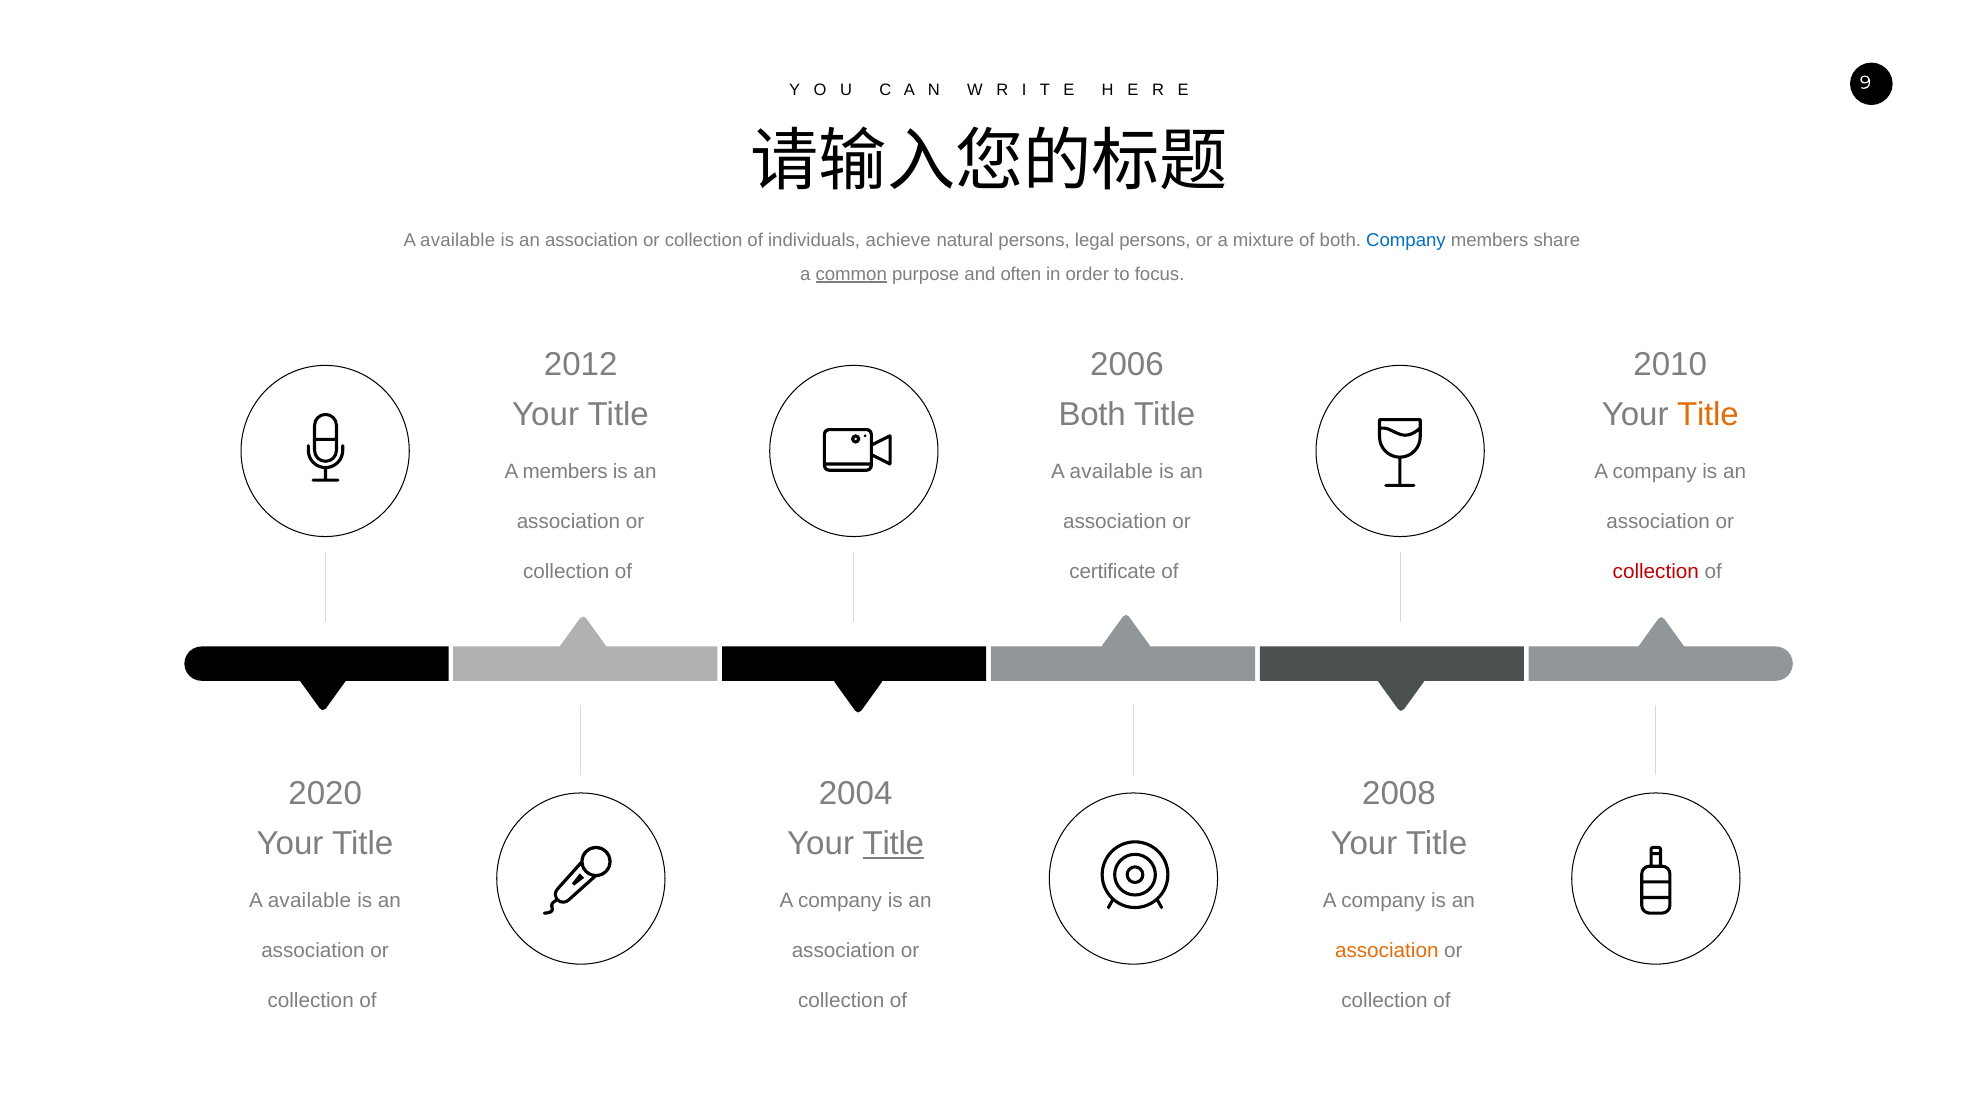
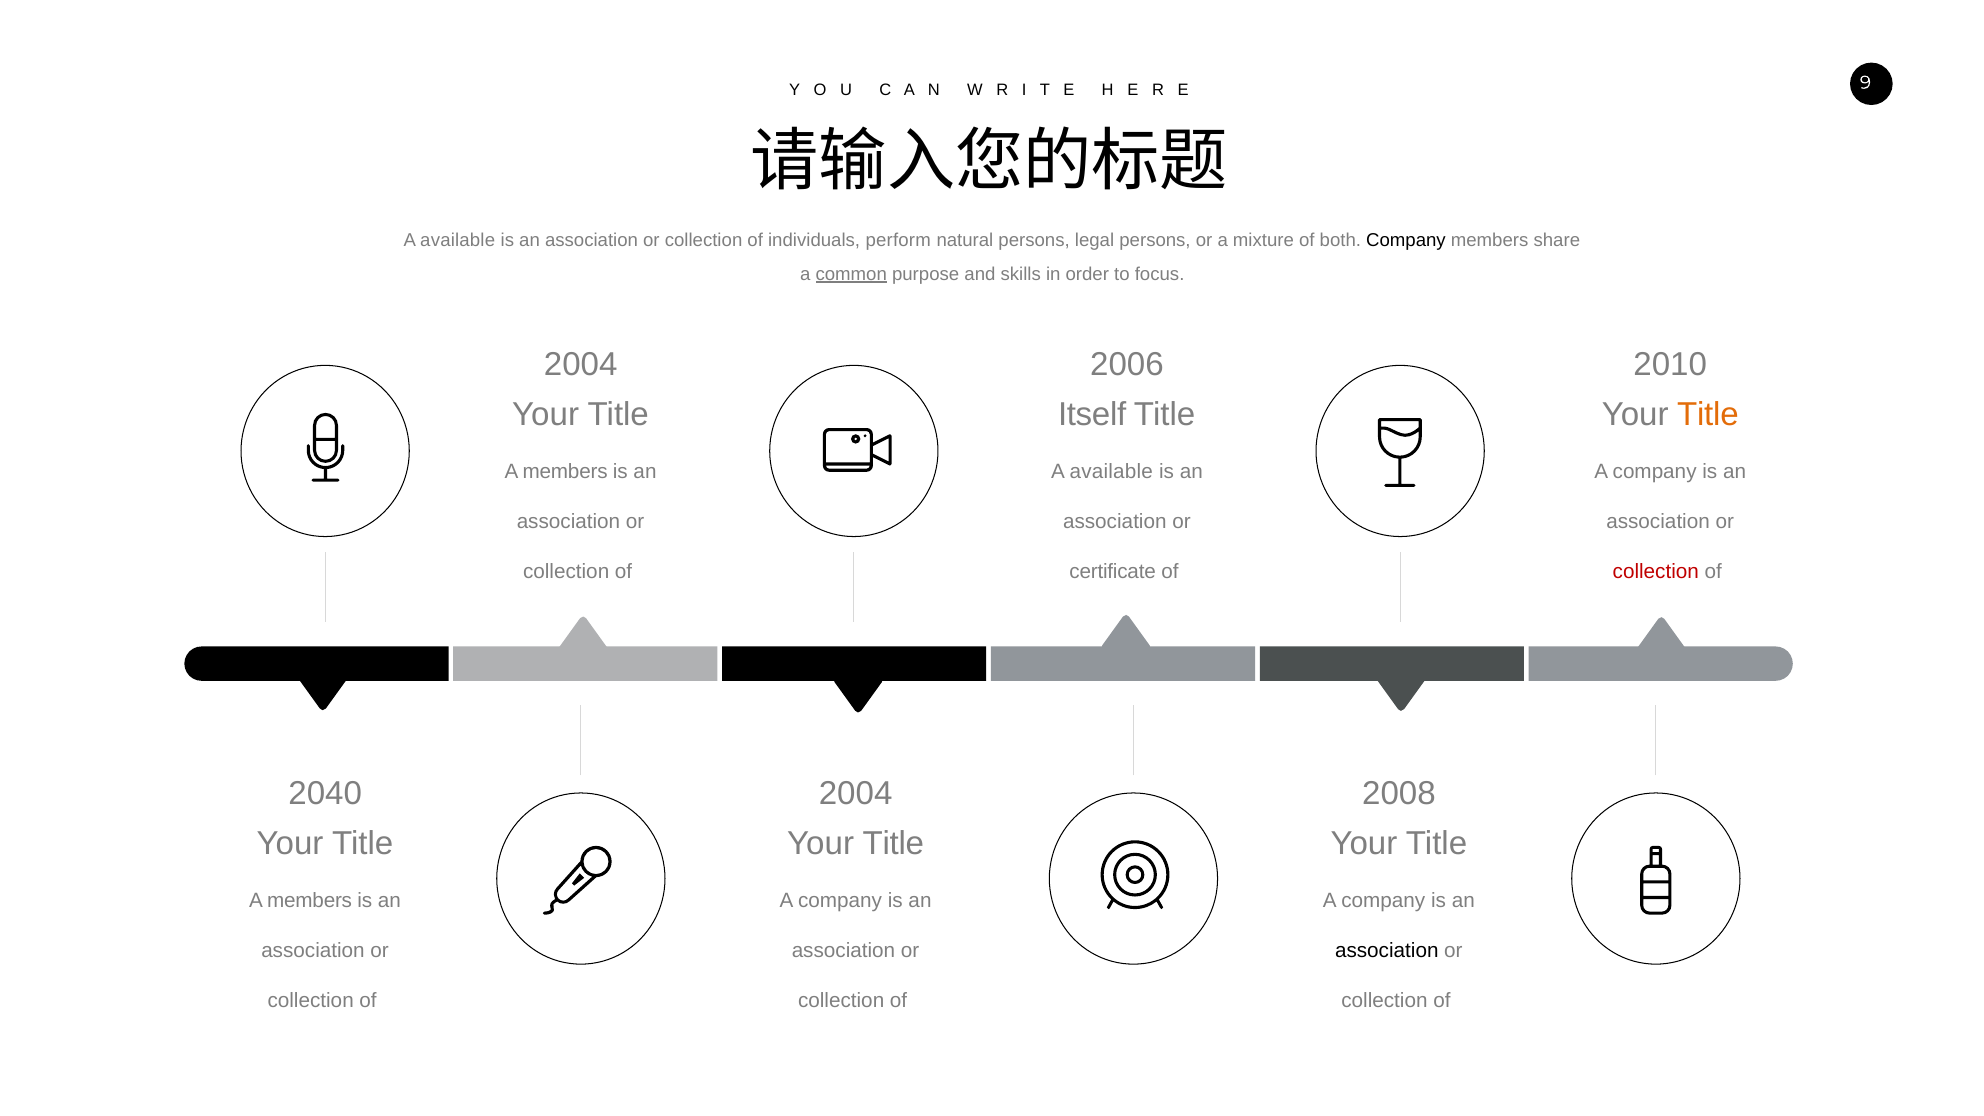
achieve: achieve -> perform
Company at (1406, 241) colour: blue -> black
often: often -> skills
2012 at (581, 365): 2012 -> 2004
Both at (1092, 415): Both -> Itself
2020: 2020 -> 2040
Title at (893, 844) underline: present -> none
available at (309, 901): available -> members
association at (1387, 951) colour: orange -> black
